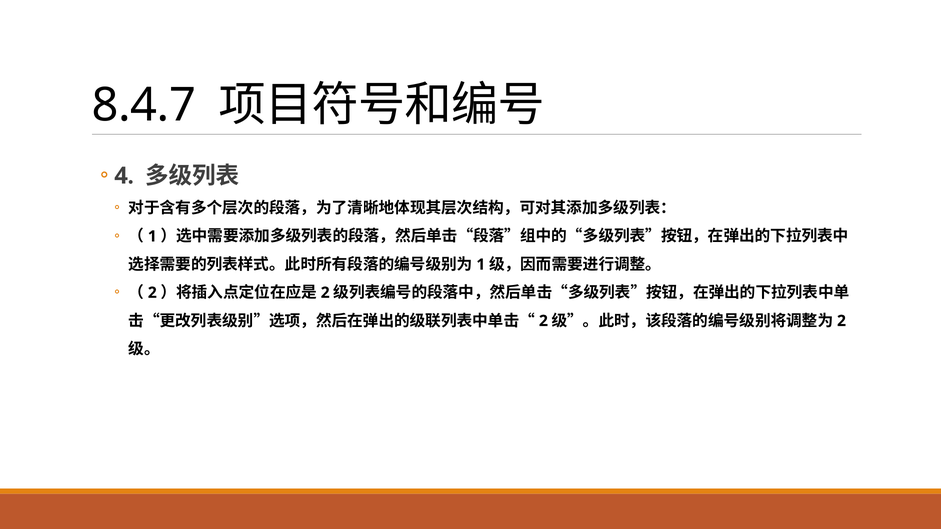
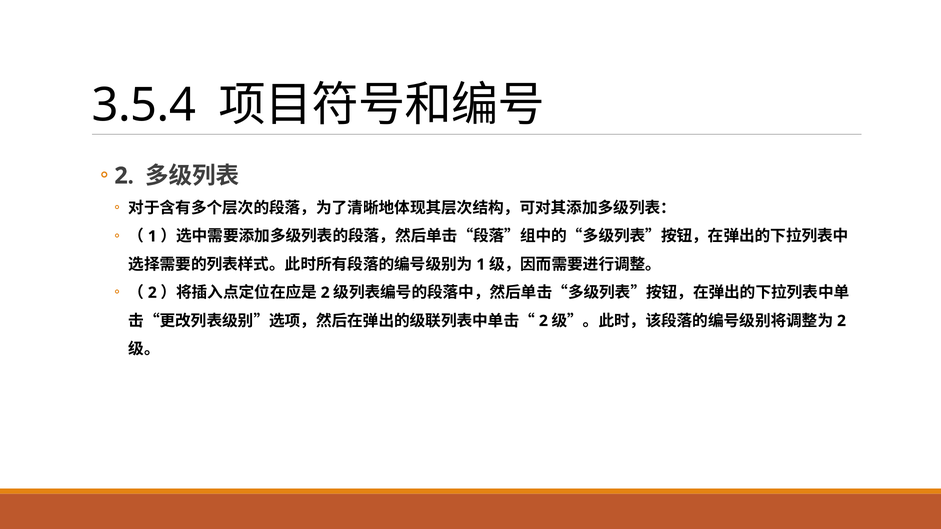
8.4.7: 8.4.7 -> 3.5.4
4 at (121, 176): 4 -> 2
